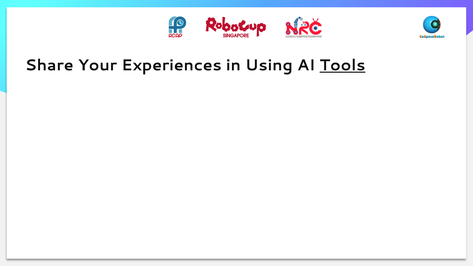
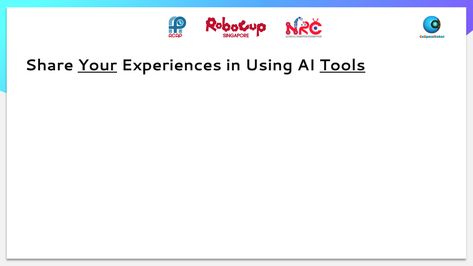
Your underline: none -> present
